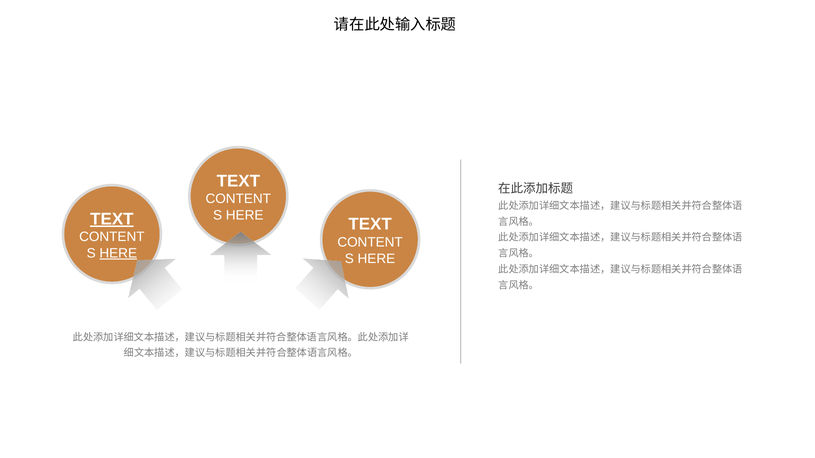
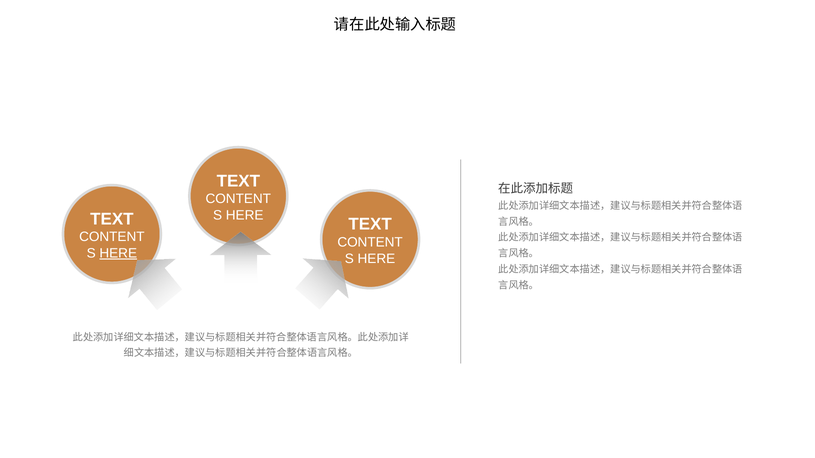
TEXT at (112, 219) underline: present -> none
